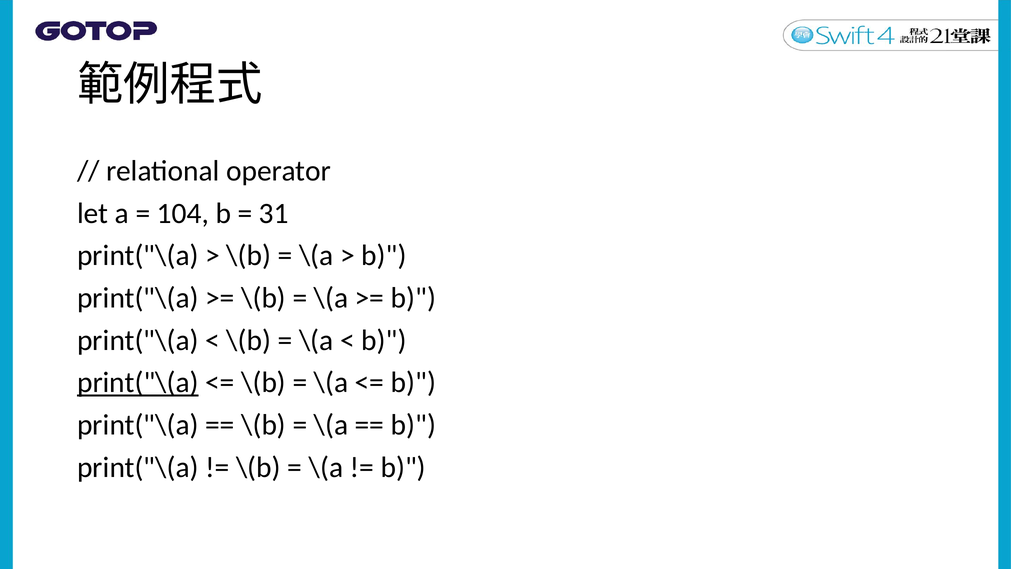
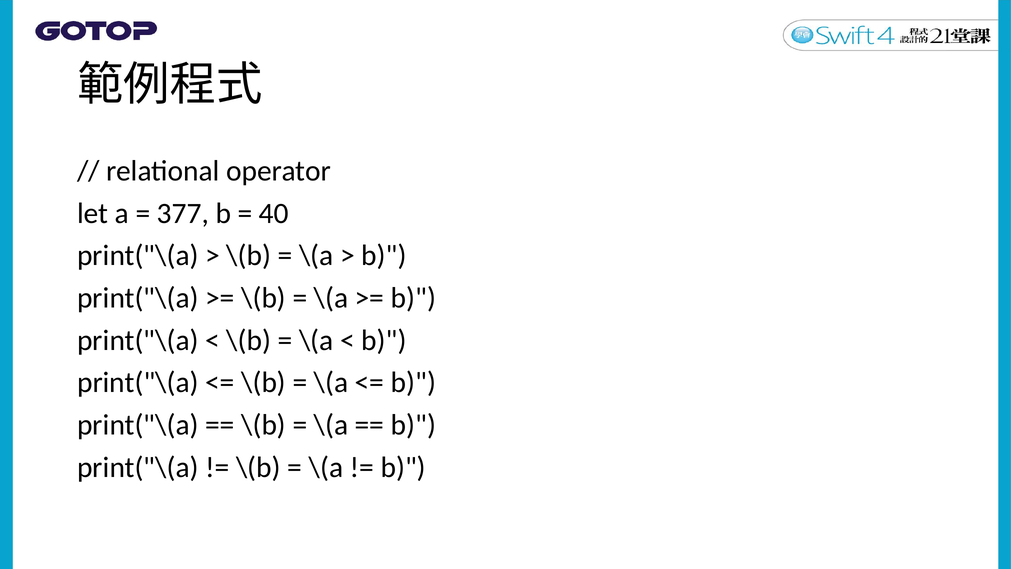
104: 104 -> 377
31: 31 -> 40
print("\(a at (138, 383) underline: present -> none
